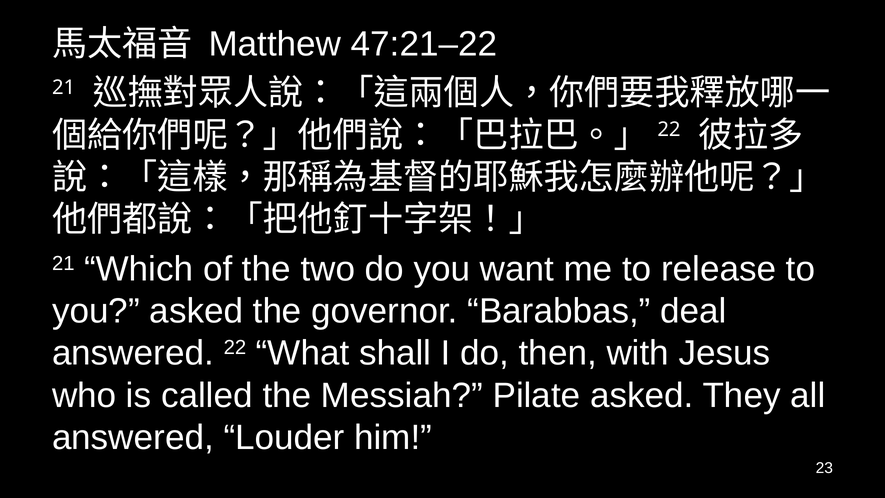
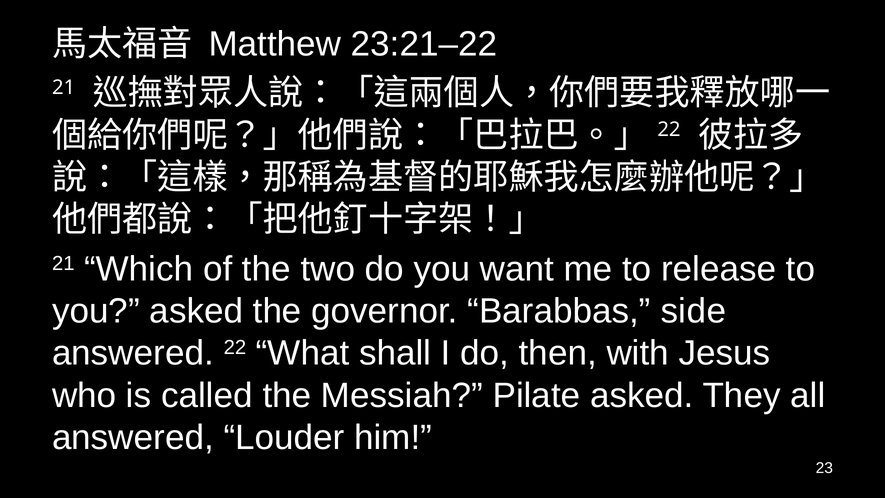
47:21–22: 47:21–22 -> 23:21–22
deal: deal -> side
